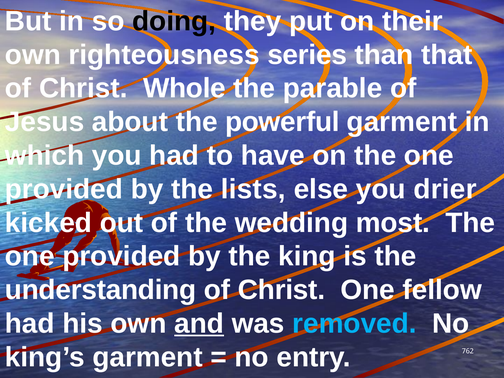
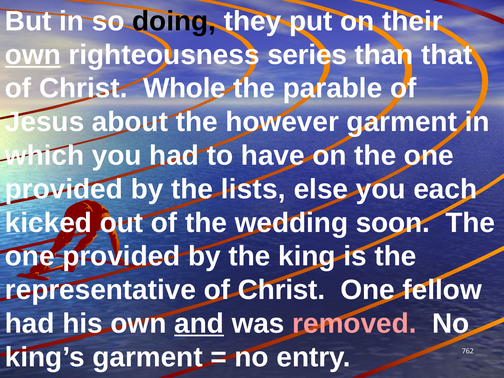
own at (33, 55) underline: none -> present
powerful: powerful -> however
drier: drier -> each
most: most -> soon
understanding: understanding -> representative
removed colour: light blue -> pink
